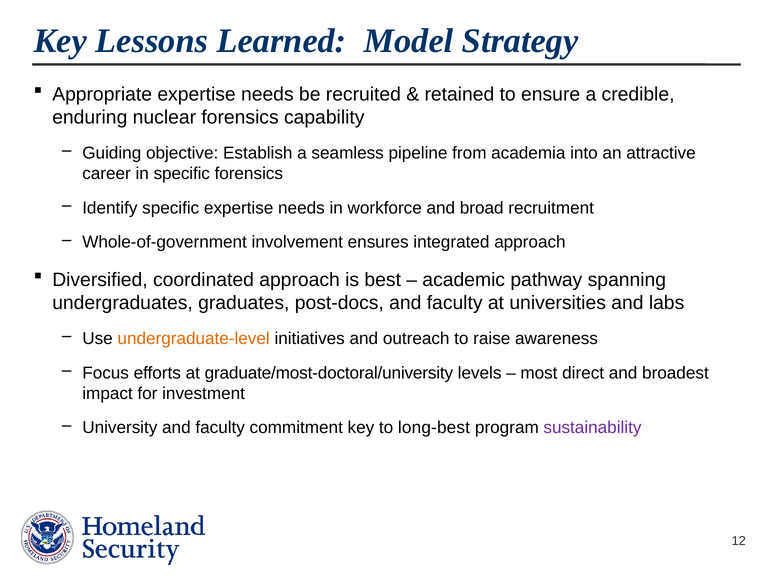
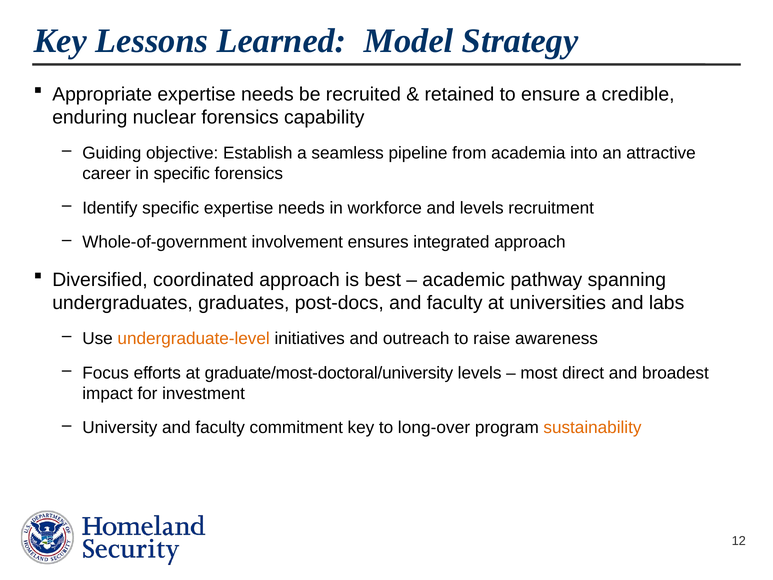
and broad: broad -> levels
long-best: long-best -> long-over
sustainability colour: purple -> orange
